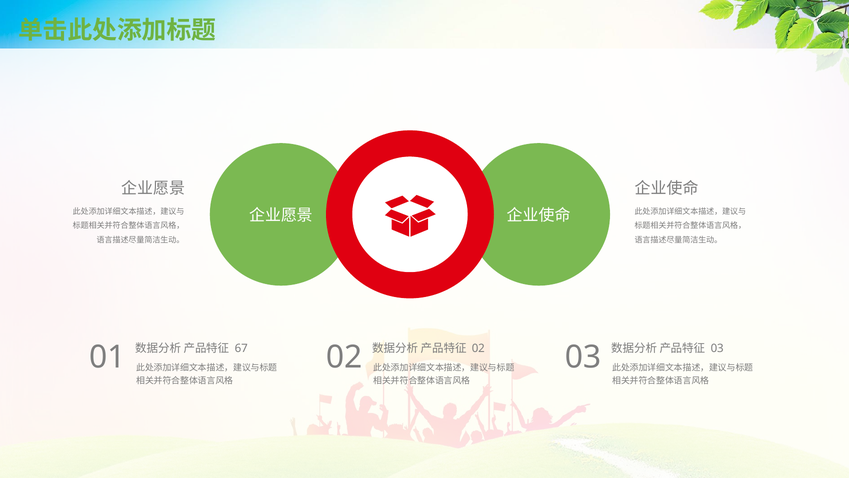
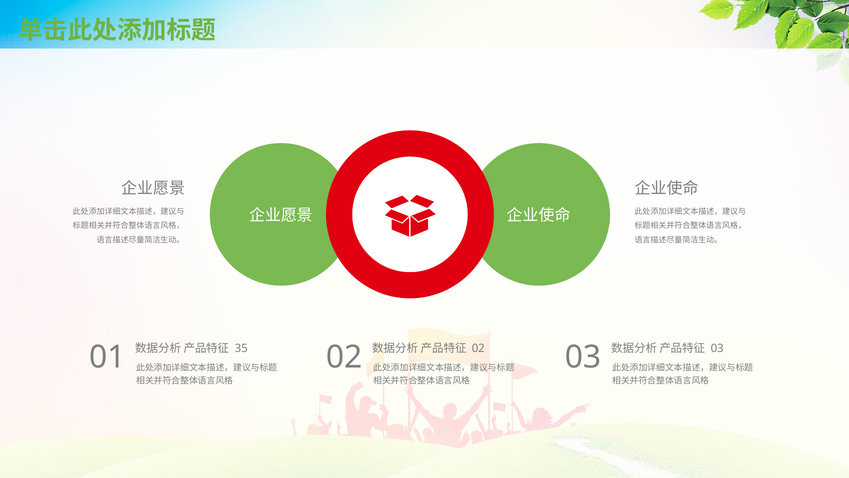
67: 67 -> 35
